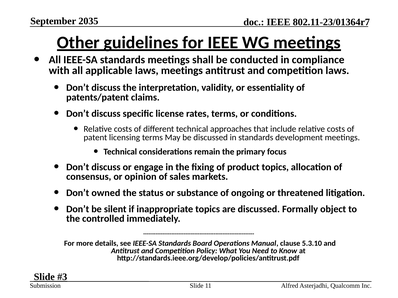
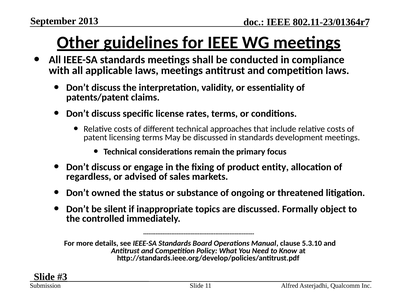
2035: 2035 -> 2013
product topics: topics -> entity
consensus: consensus -> regardless
opinion: opinion -> advised
